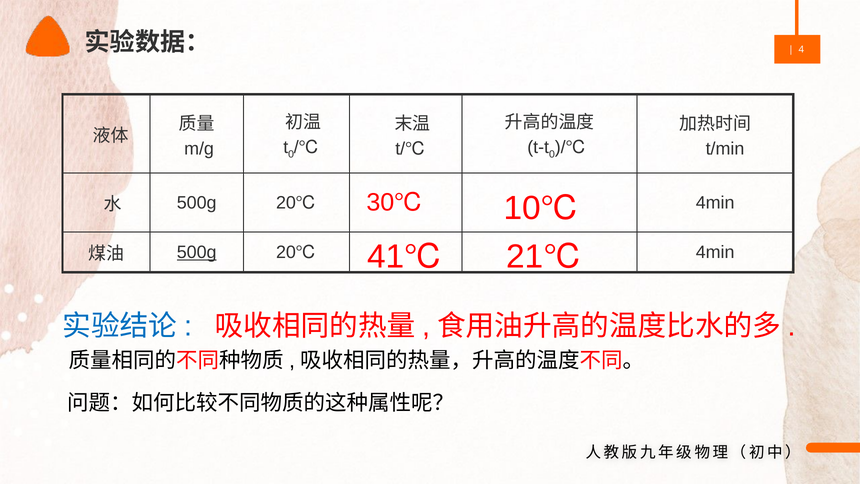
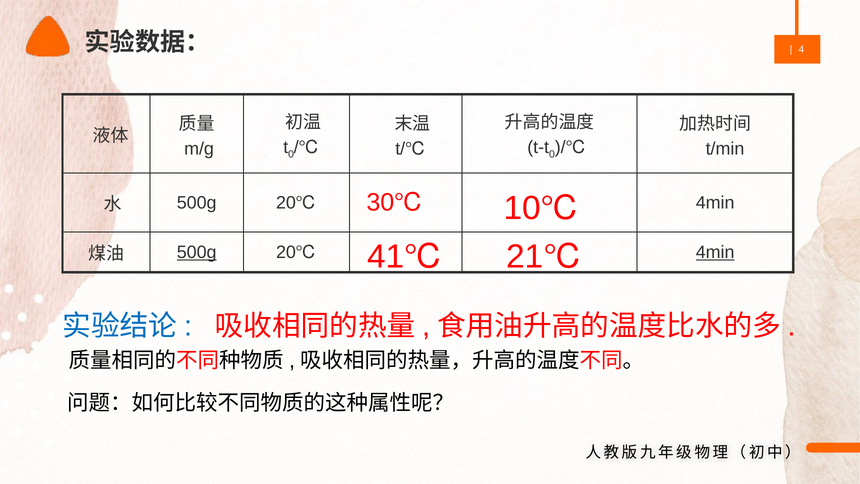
4min at (715, 252) underline: none -> present
